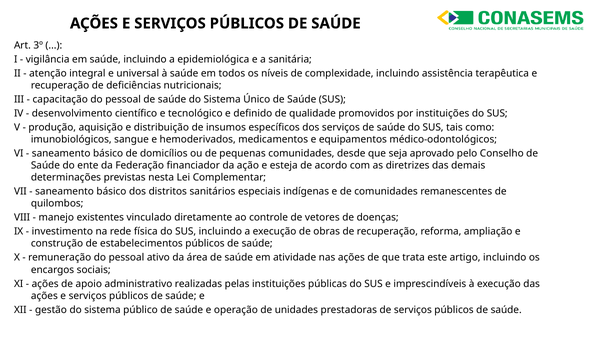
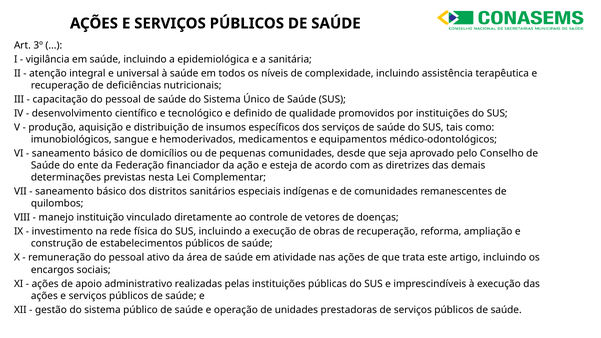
existentes: existentes -> instituição
